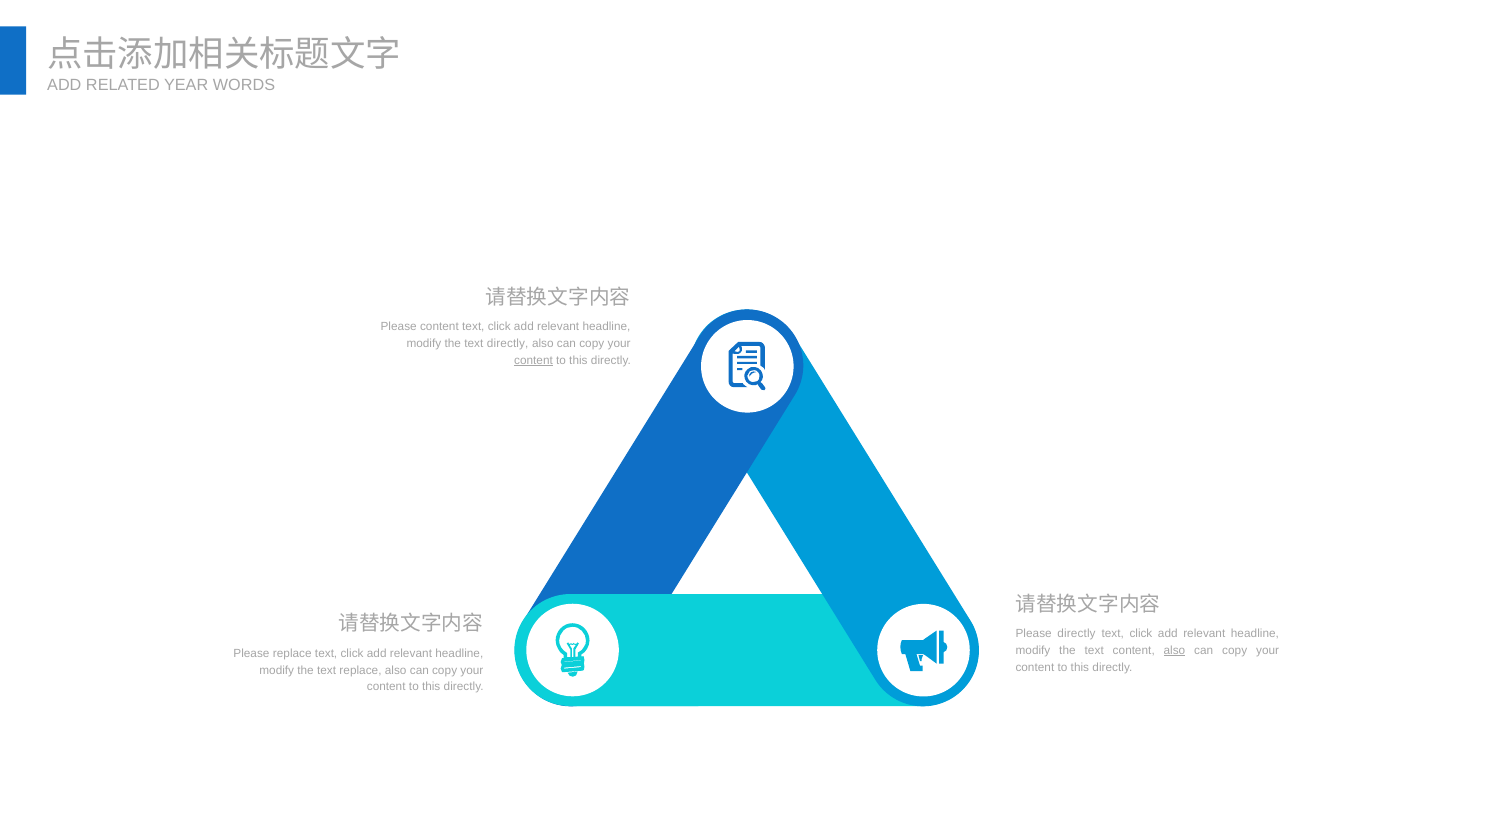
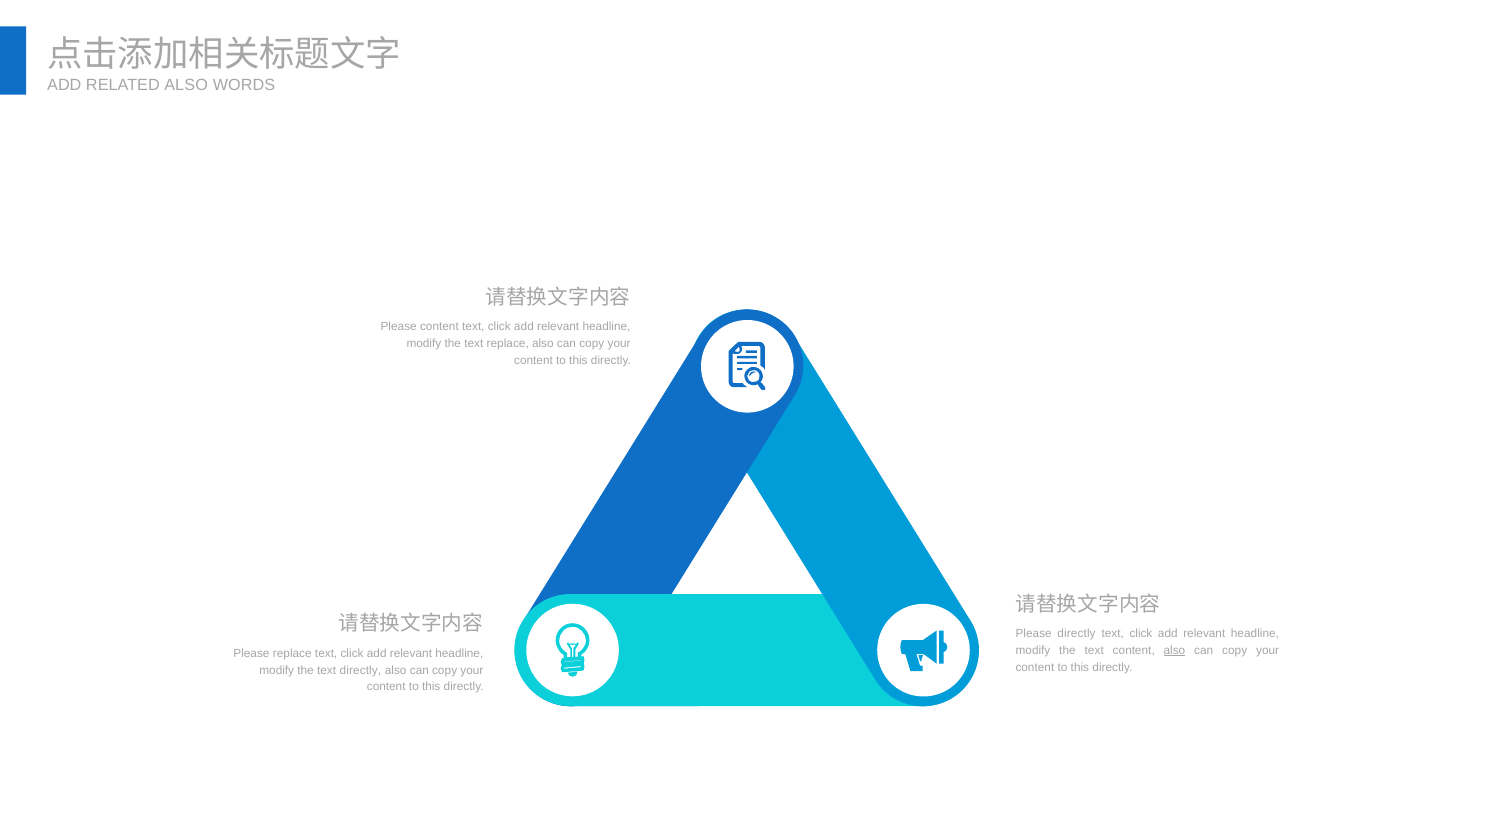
RELATED YEAR: YEAR -> ALSO
text directly: directly -> replace
content at (533, 361) underline: present -> none
text replace: replace -> directly
